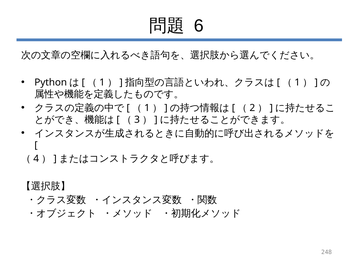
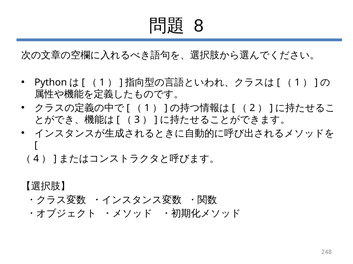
6: 6 -> 8
